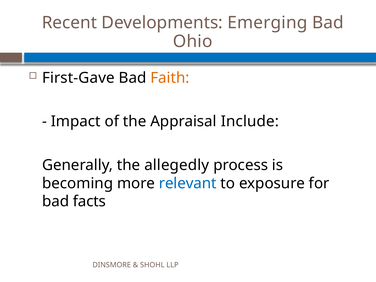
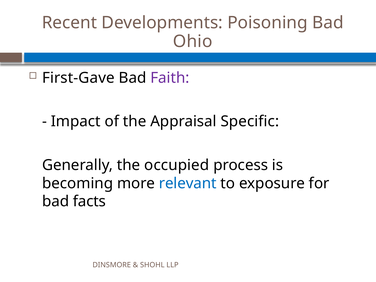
Emerging: Emerging -> Poisoning
Faith colour: orange -> purple
Include: Include -> Specific
allegedly: allegedly -> occupied
